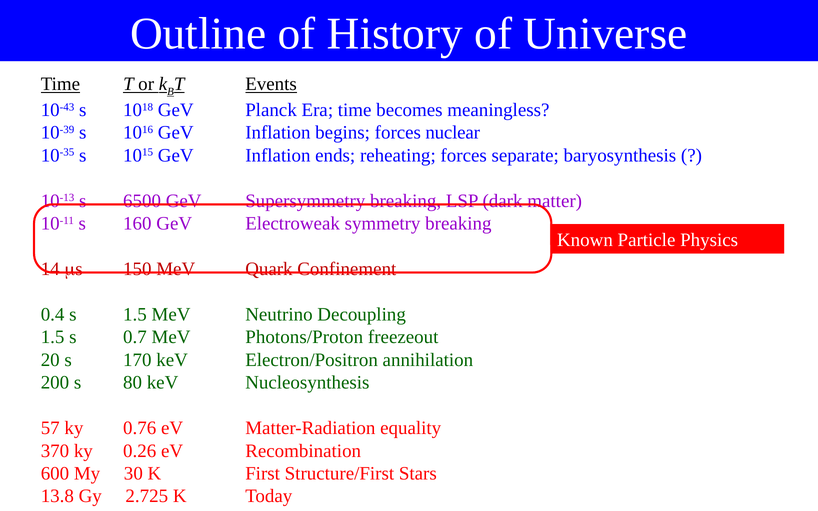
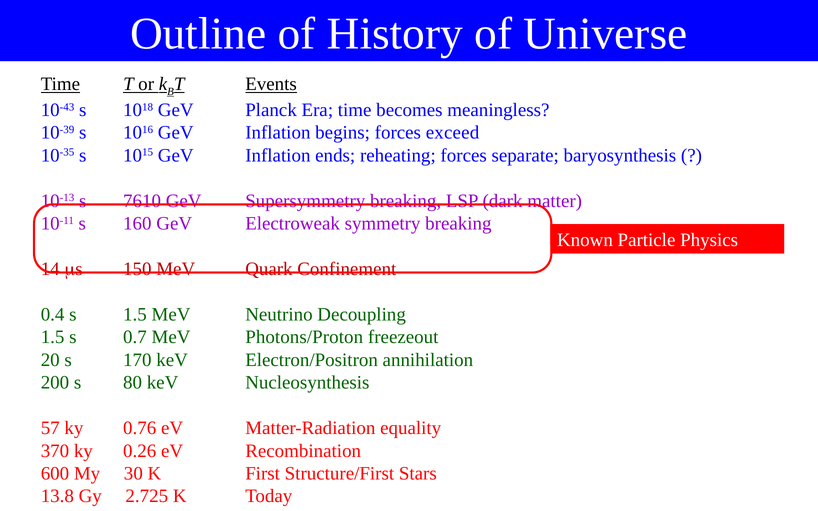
nuclear: nuclear -> exceed
6500: 6500 -> 7610
